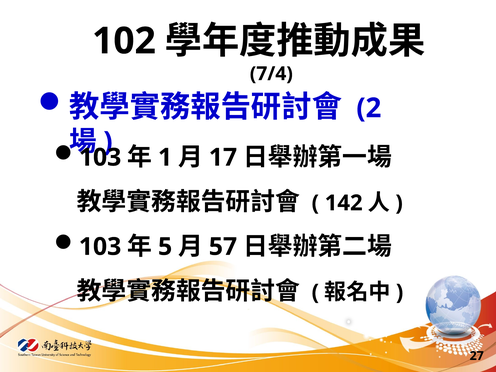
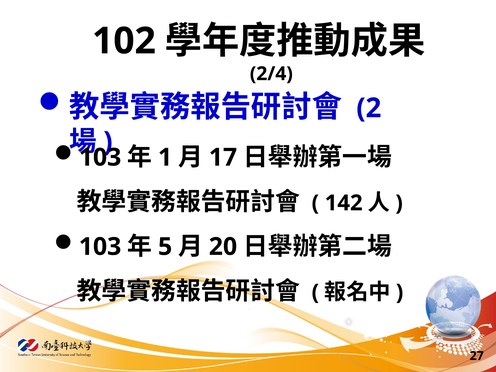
7/4: 7/4 -> 2/4
57: 57 -> 20
